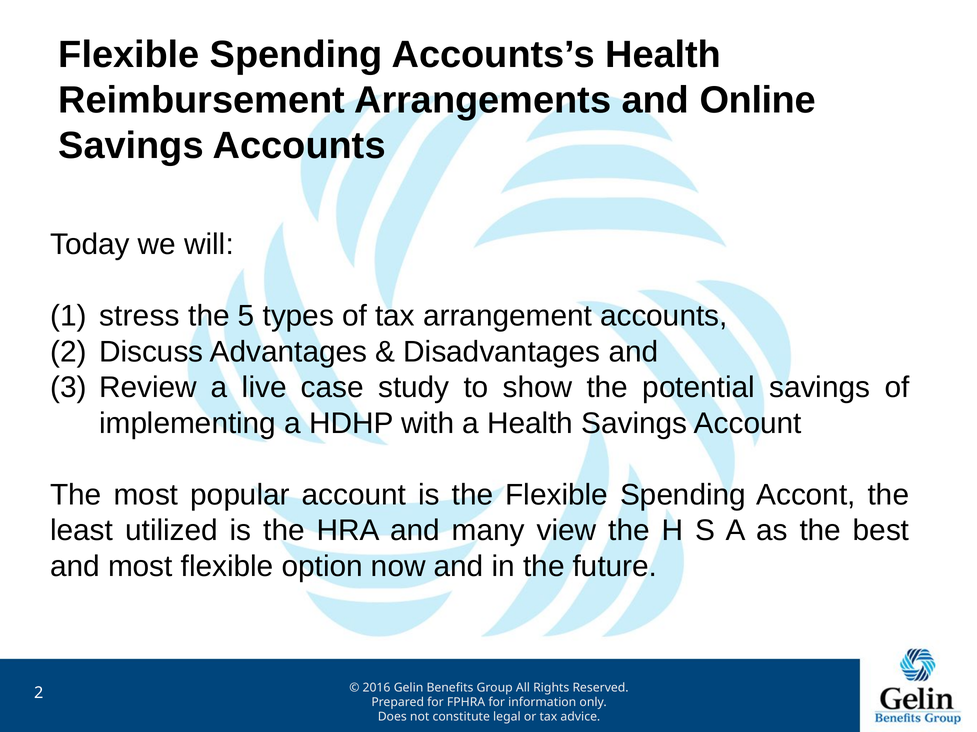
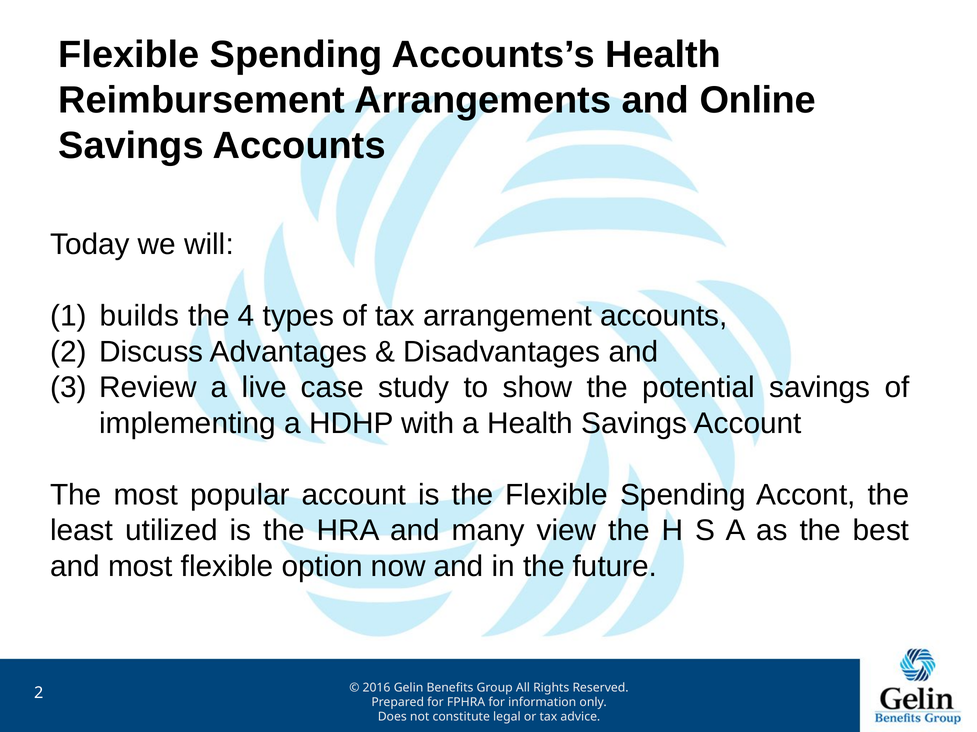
stress: stress -> builds
5: 5 -> 4
